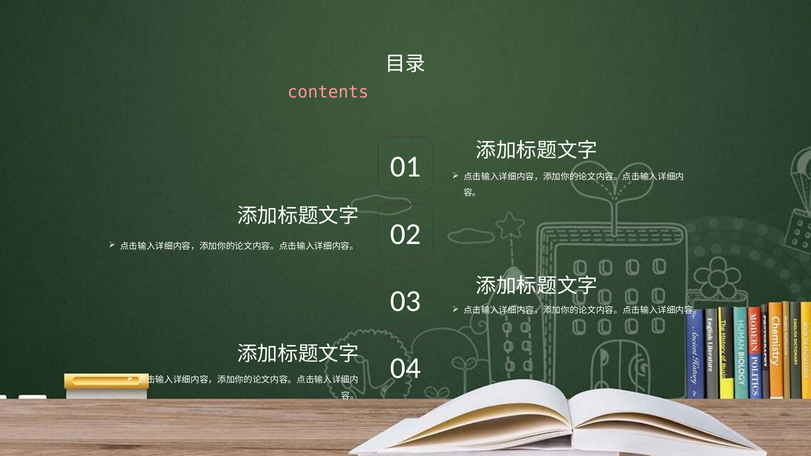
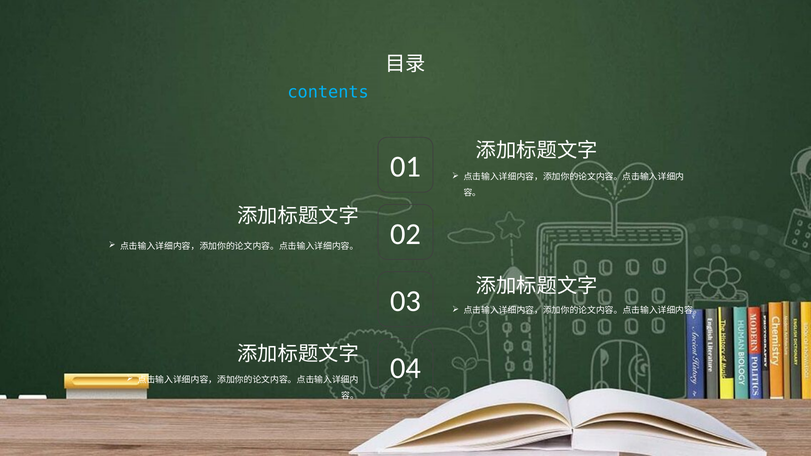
contents colour: pink -> light blue
